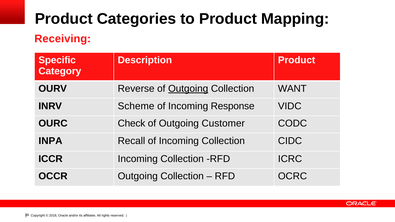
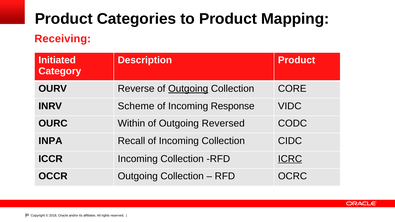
Specific: Specific -> Initiated
WANT: WANT -> CORE
Check: Check -> Within
Customer: Customer -> Reversed
ICRC underline: none -> present
